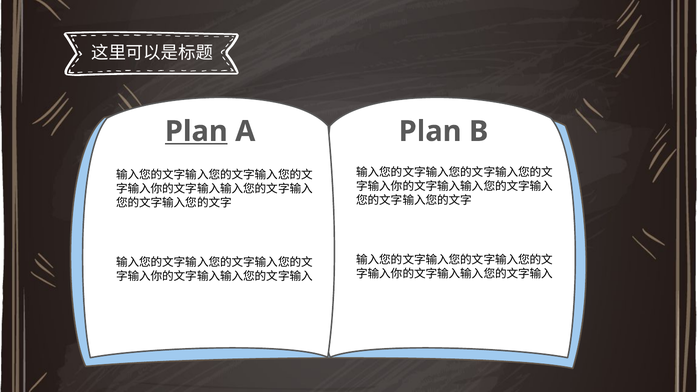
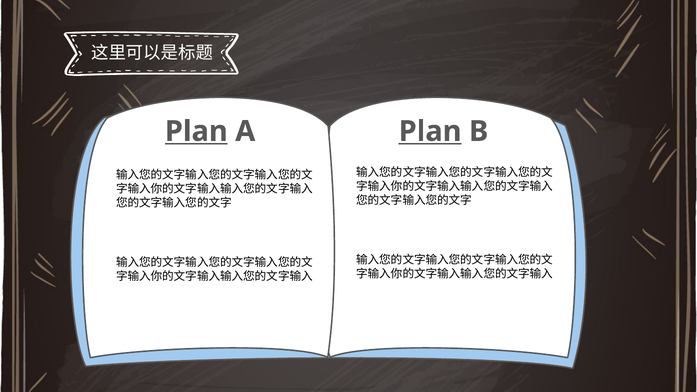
Plan at (430, 131) underline: none -> present
